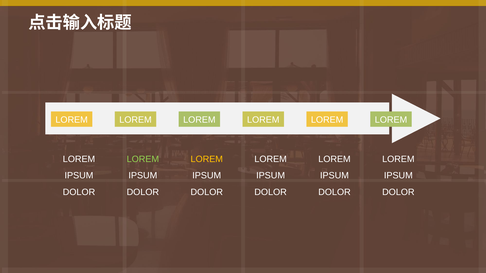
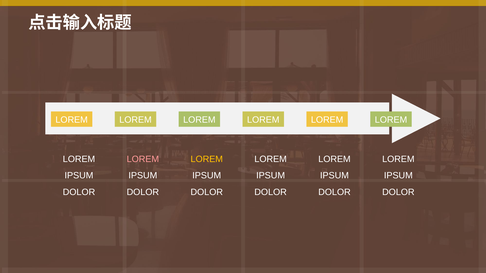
LOREM at (143, 159) colour: light green -> pink
